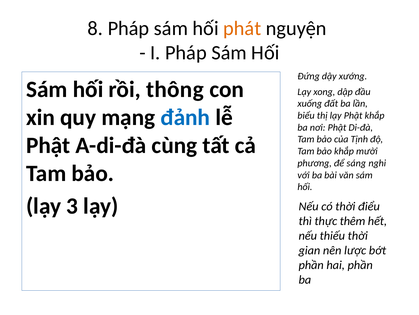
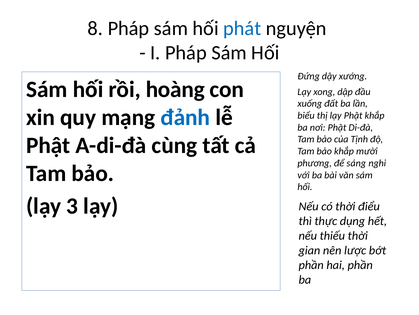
phát colour: orange -> blue
thông: thông -> hoàng
thêm: thêm -> dụng
